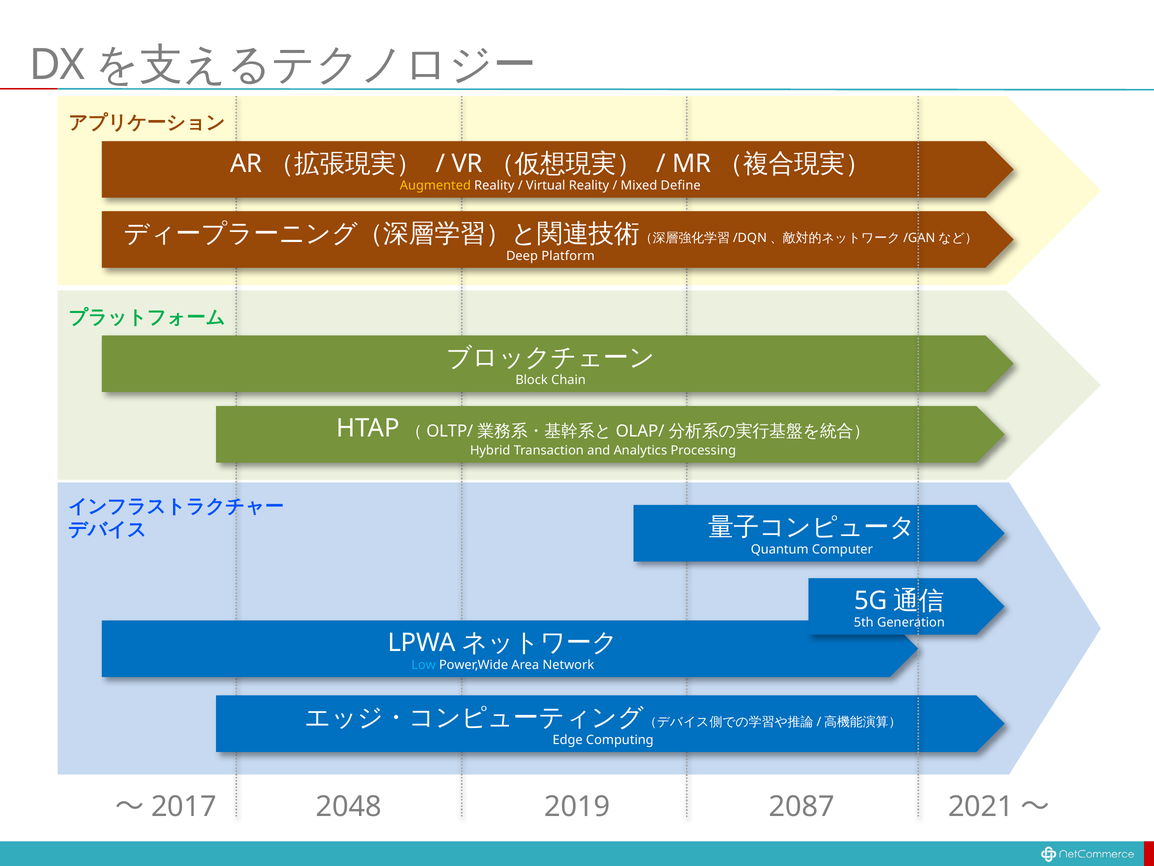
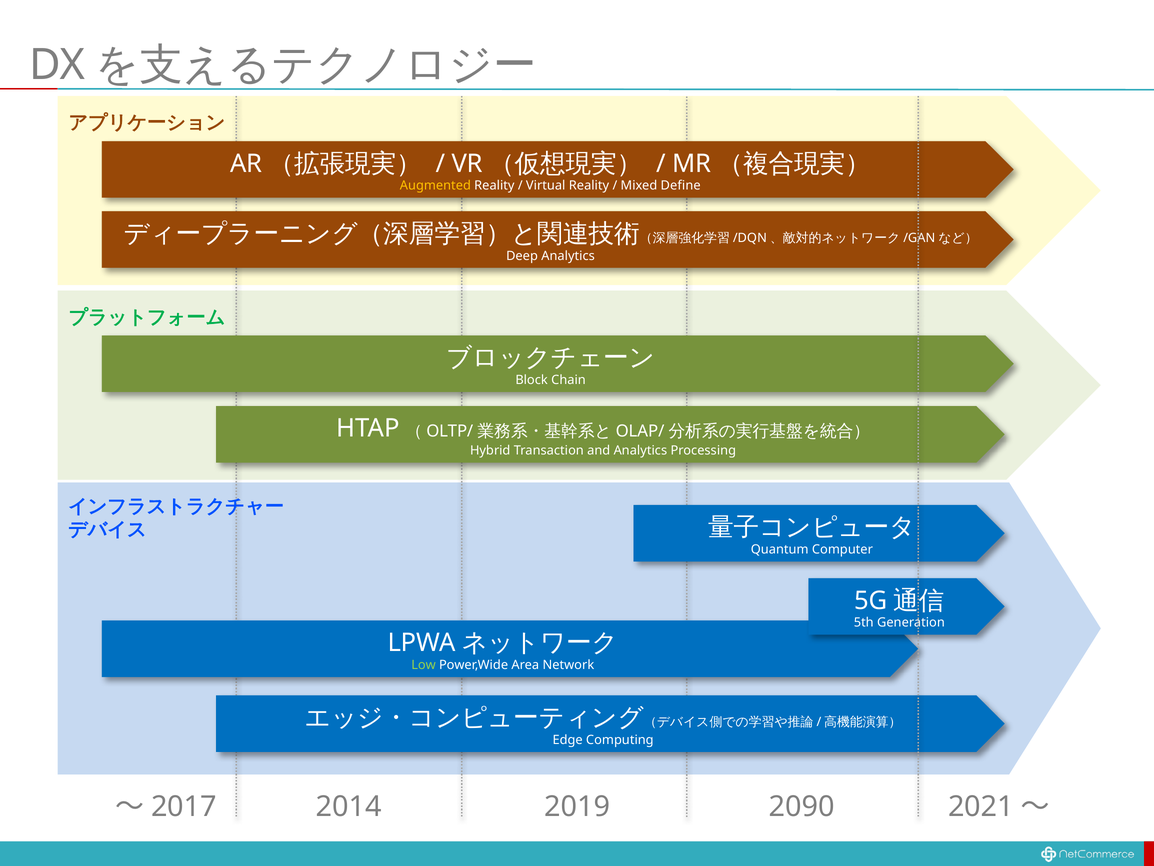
Deep Platform: Platform -> Analytics
Low colour: light blue -> light green
2048: 2048 -> 2014
2087: 2087 -> 2090
